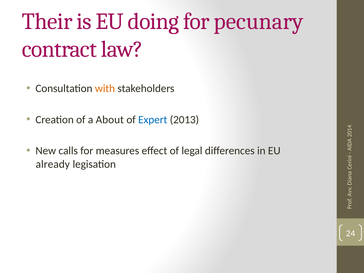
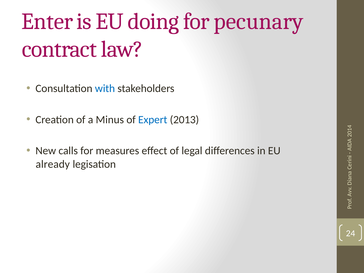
Their: Their -> Enter
with colour: orange -> blue
About: About -> Minus
